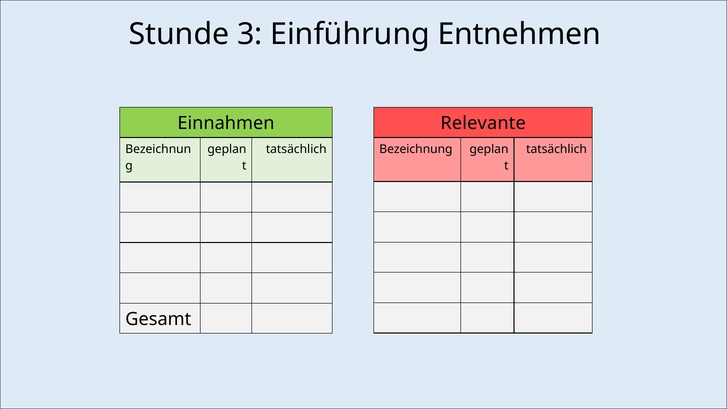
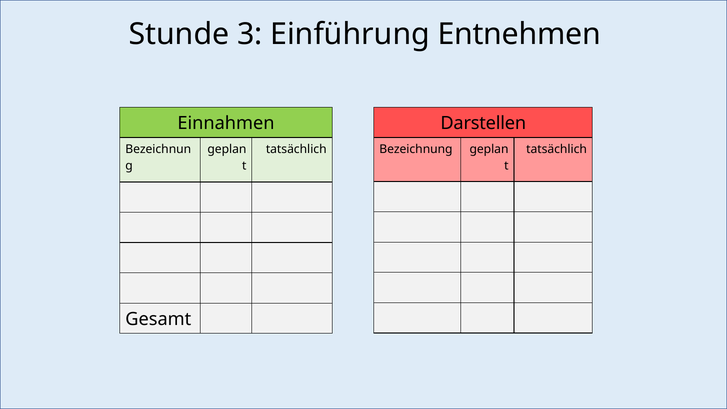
Relevante: Relevante -> Darstellen
